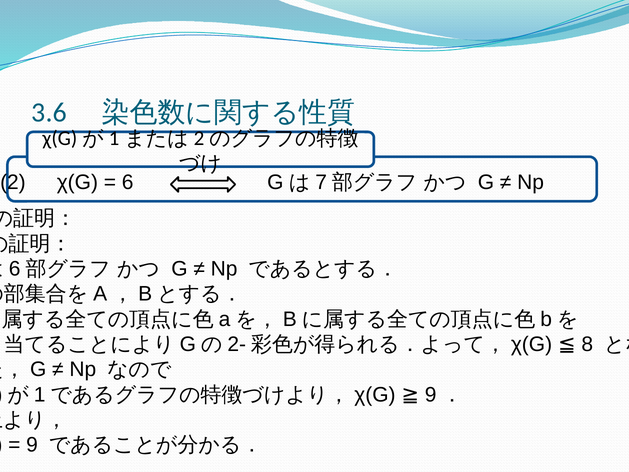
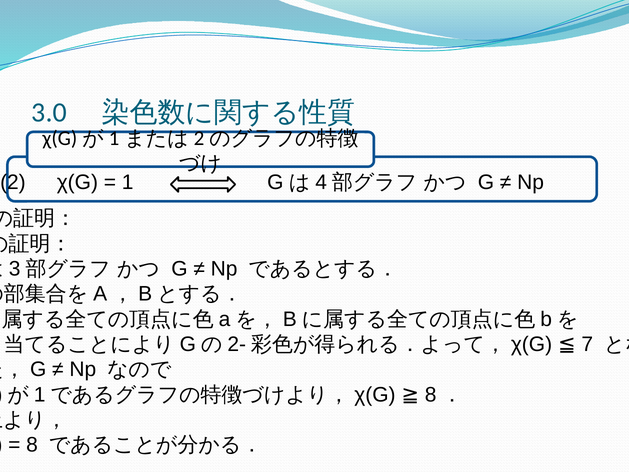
3.6: 3.6 -> 3.0
6 at (128, 182): 6 -> 1
7: 7 -> 4
6 at (15, 269): 6 -> 3
8: 8 -> 7
χ(G 9: 9 -> 8
9 at (32, 445): 9 -> 8
